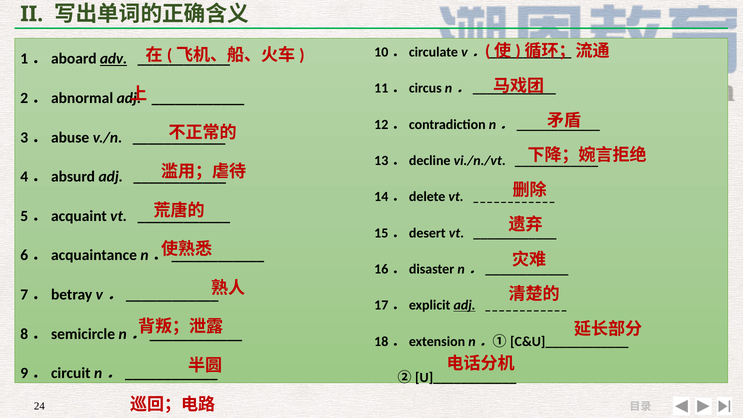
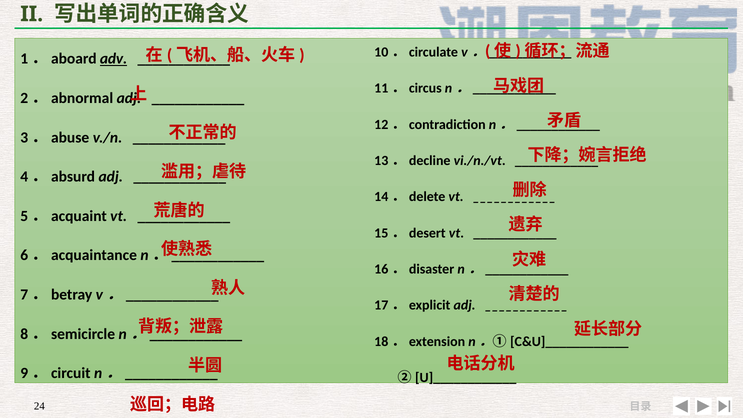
adj at (465, 305) underline: present -> none
